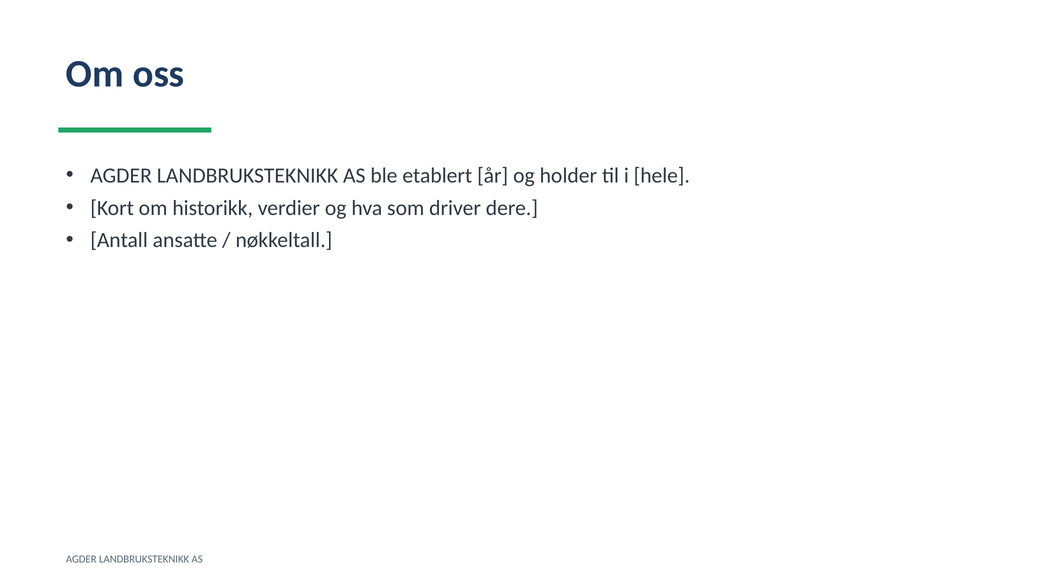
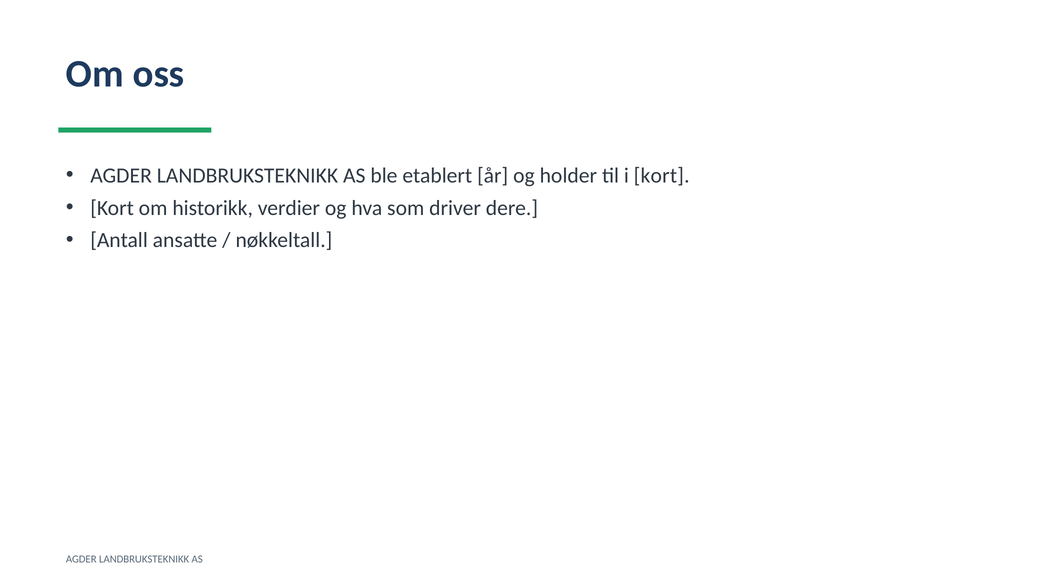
i hele: hele -> kort
